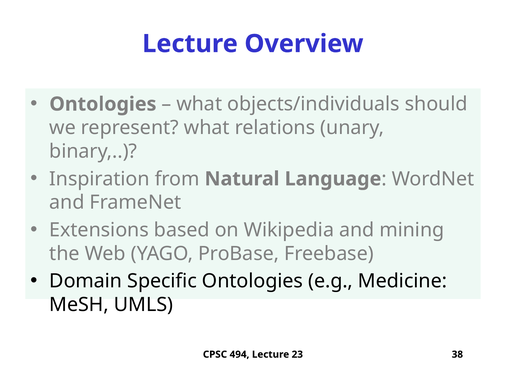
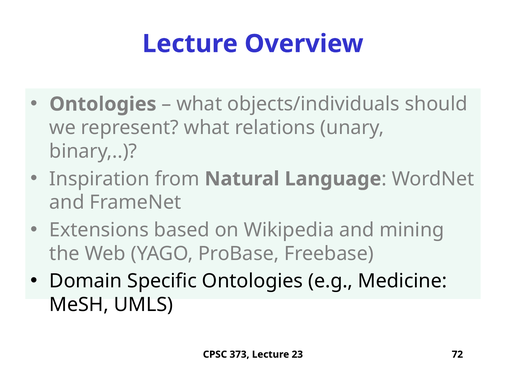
494: 494 -> 373
38: 38 -> 72
